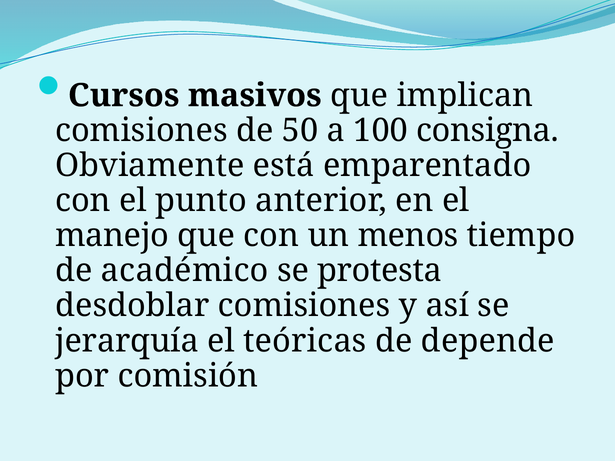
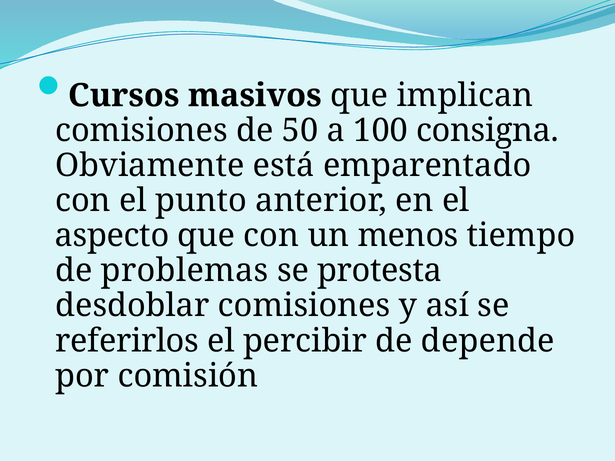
manejo: manejo -> aspecto
académico: académico -> problemas
jerarquía: jerarquía -> referirlos
teóricas: teóricas -> percibir
